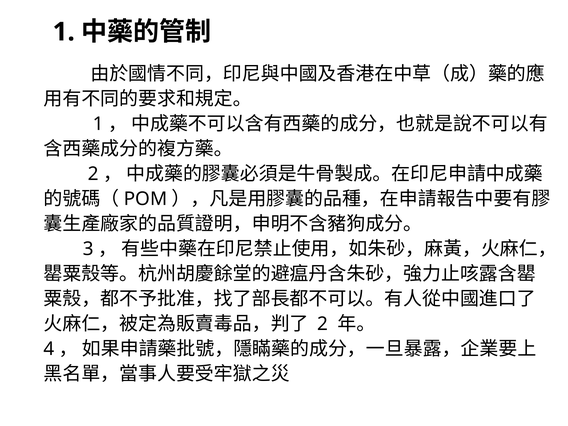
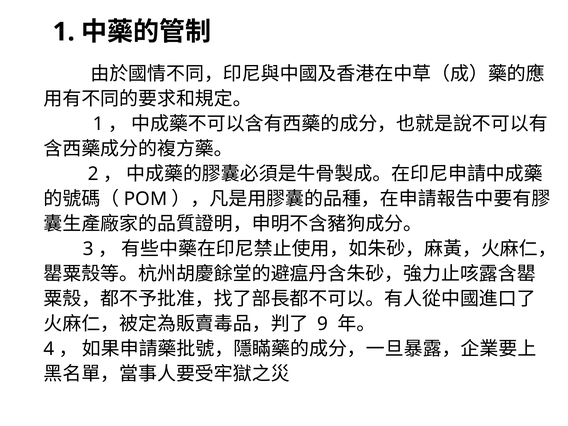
2 at (323, 324): 2 -> 9
